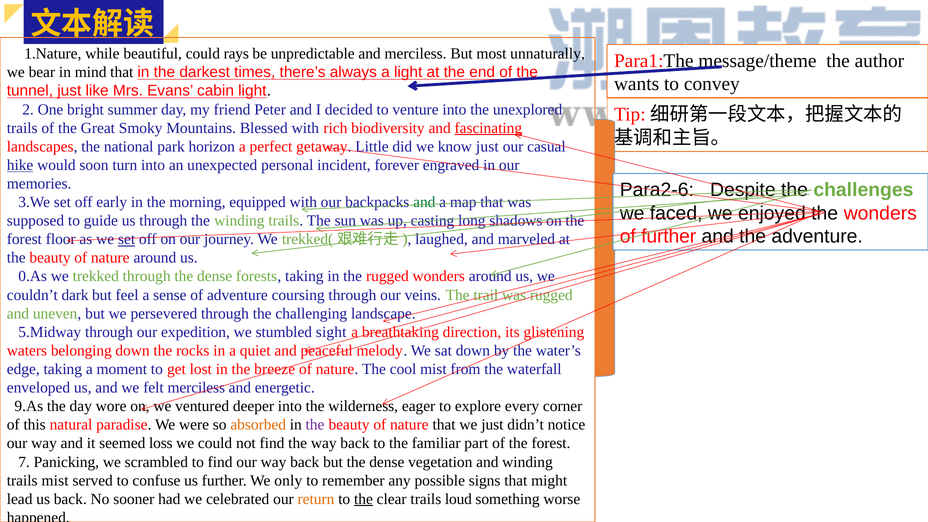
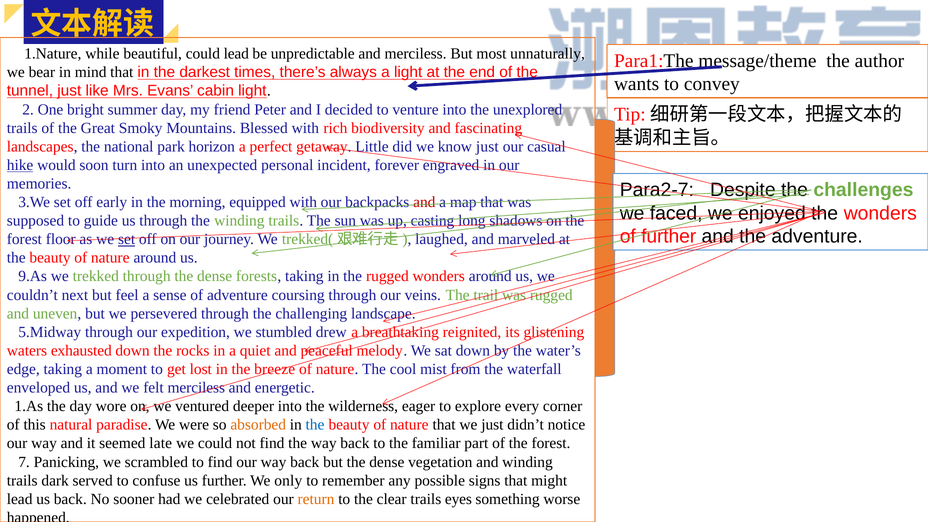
could rays: rays -> lead
fascinating underline: present -> none
Para2-6: Para2-6 -> Para2-7
and at (424, 202) colour: green -> red
0.As: 0.As -> 9.As
dark: dark -> next
sight: sight -> drew
direction: direction -> reignited
belonging: belonging -> exhausted
9.As: 9.As -> 1.As
the at (315, 425) colour: purple -> blue
loss: loss -> late
trails mist: mist -> dark
the at (363, 499) underline: present -> none
loud: loud -> eyes
